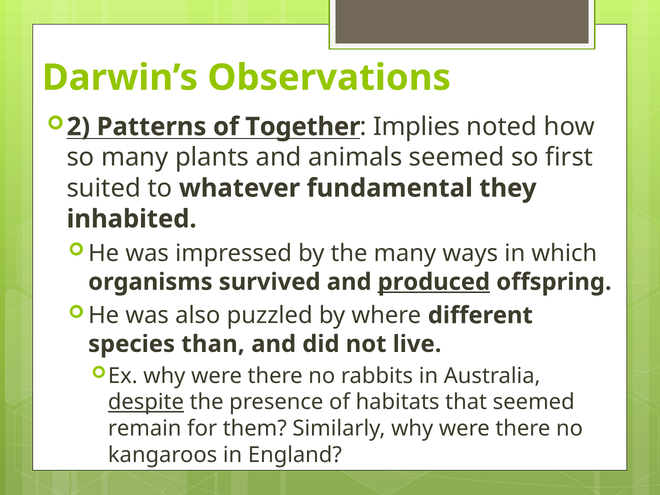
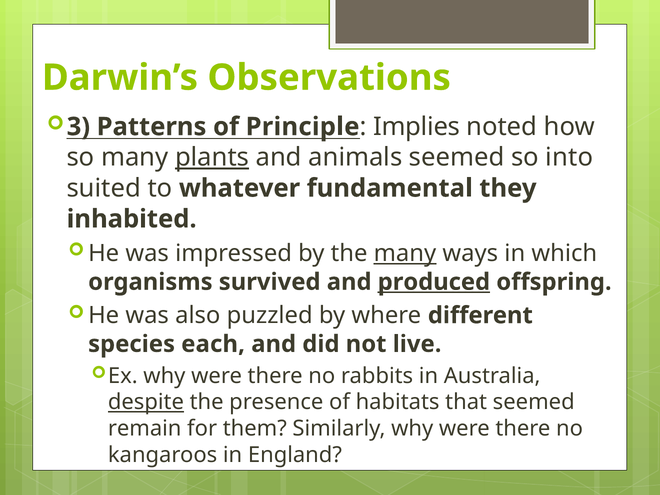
2: 2 -> 3
Together: Together -> Principle
plants underline: none -> present
first: first -> into
many at (405, 253) underline: none -> present
than: than -> each
